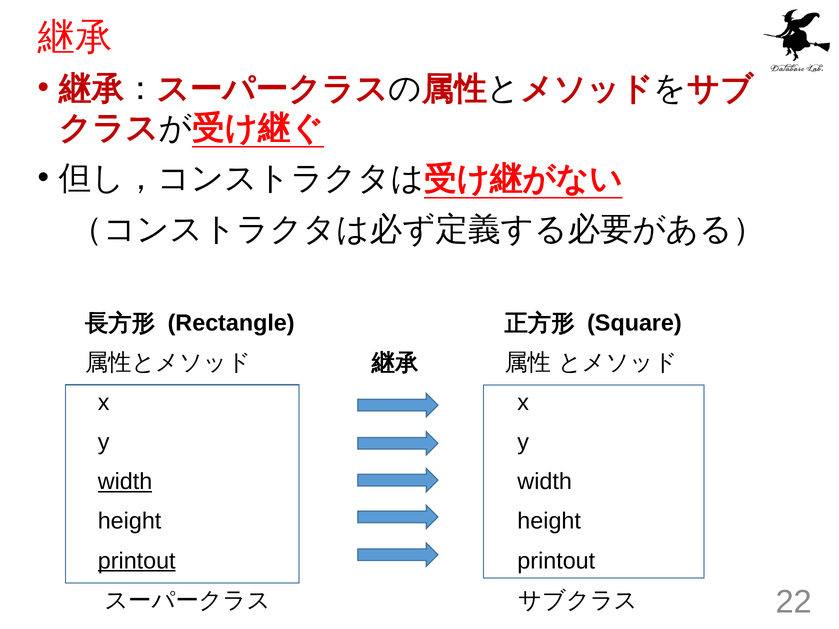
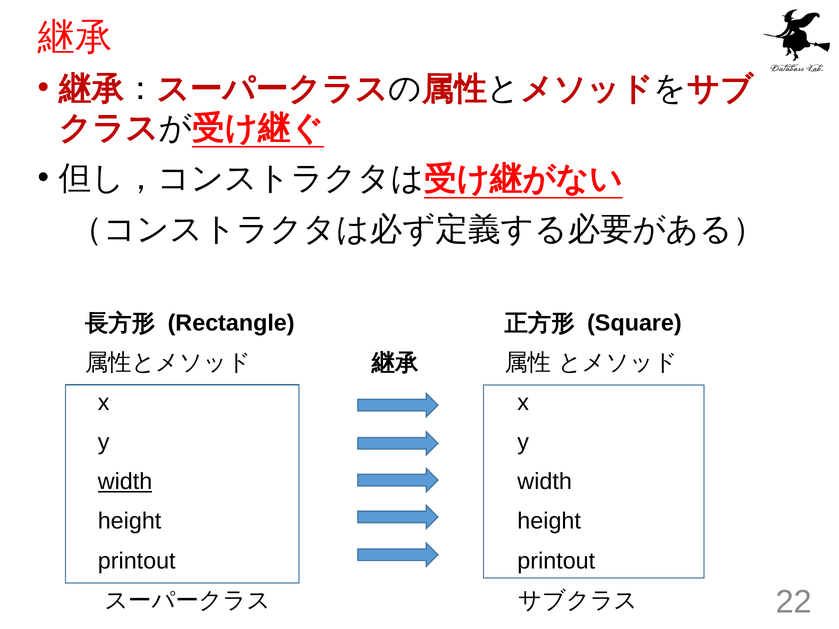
printout at (137, 561) underline: present -> none
